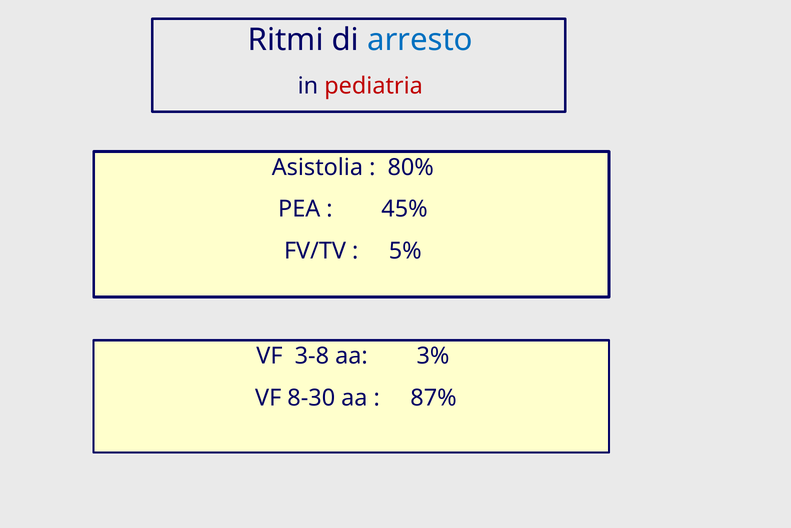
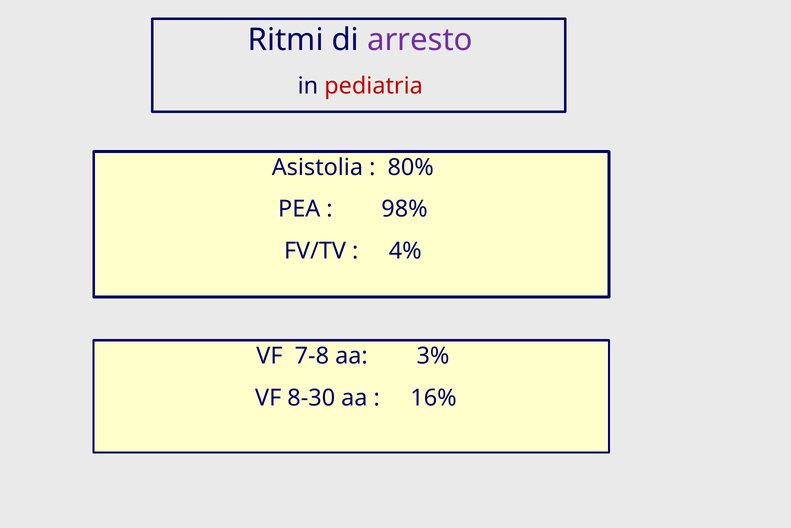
arresto colour: blue -> purple
45%: 45% -> 98%
5%: 5% -> 4%
3-8: 3-8 -> 7-8
87%: 87% -> 16%
